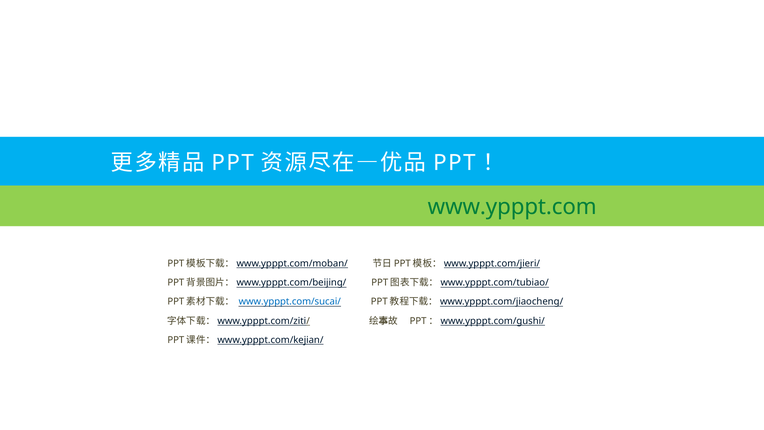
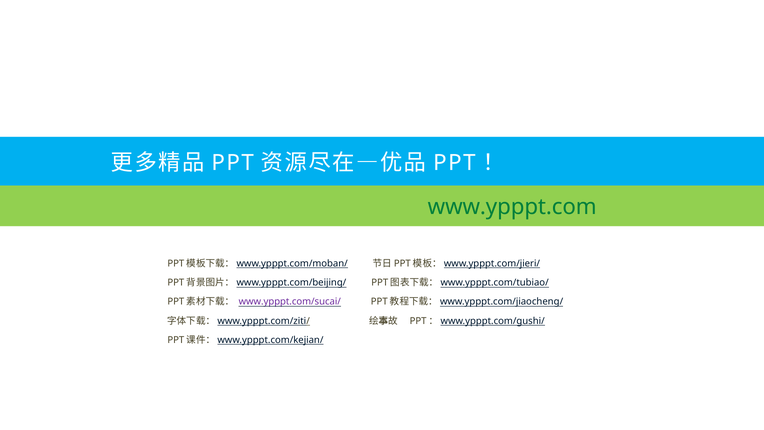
www.ypppt.com/sucai/ colour: blue -> purple
